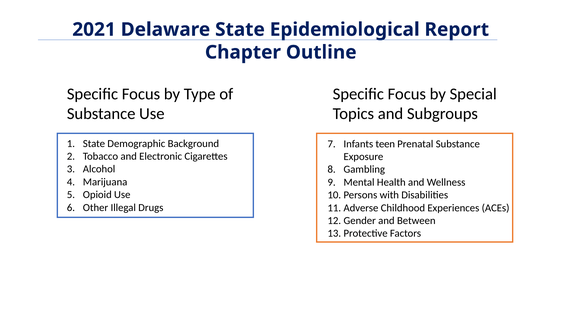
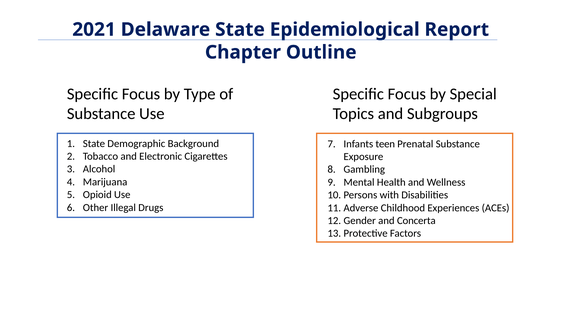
Between: Between -> Concerta
